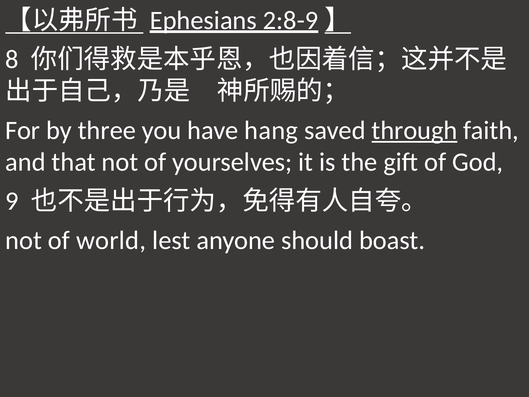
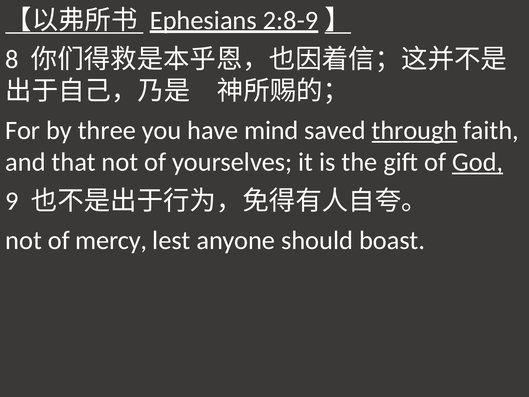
hang: hang -> mind
God underline: none -> present
world: world -> mercy
